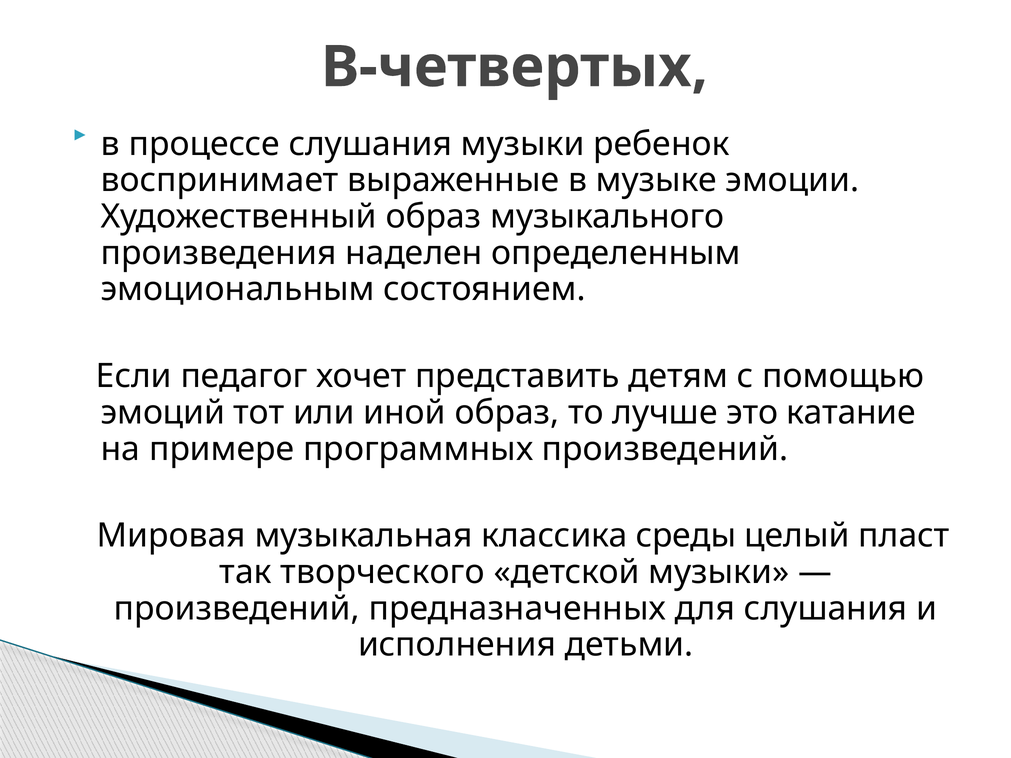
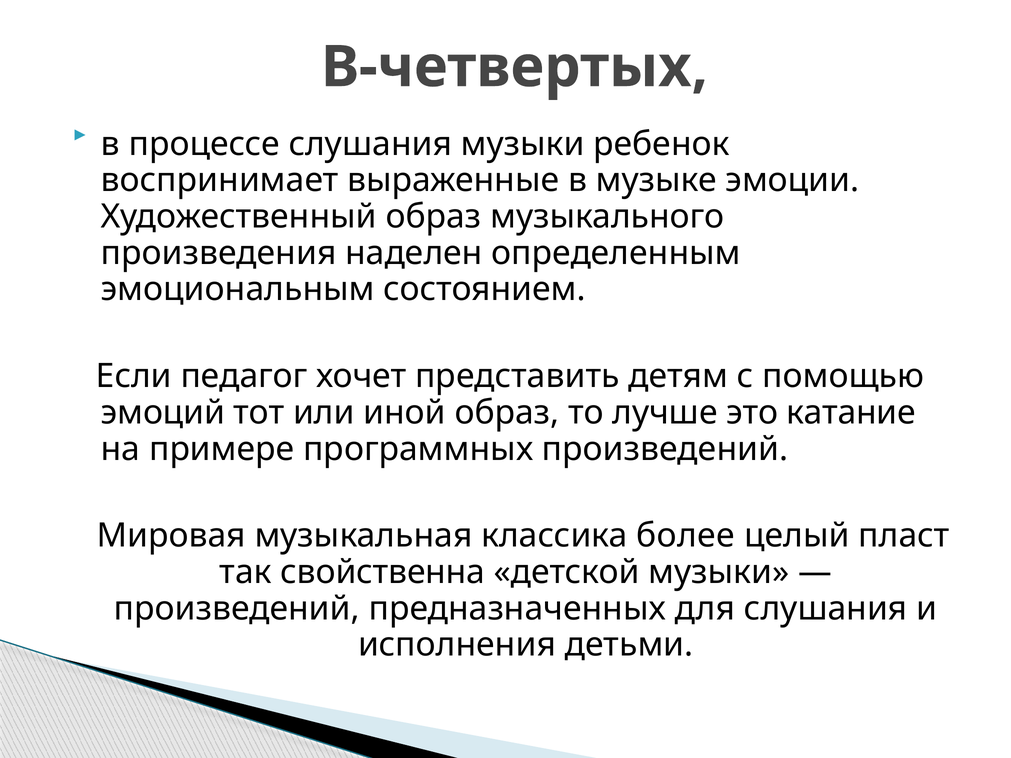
среды: среды -> более
творческого: творческого -> свойственна
